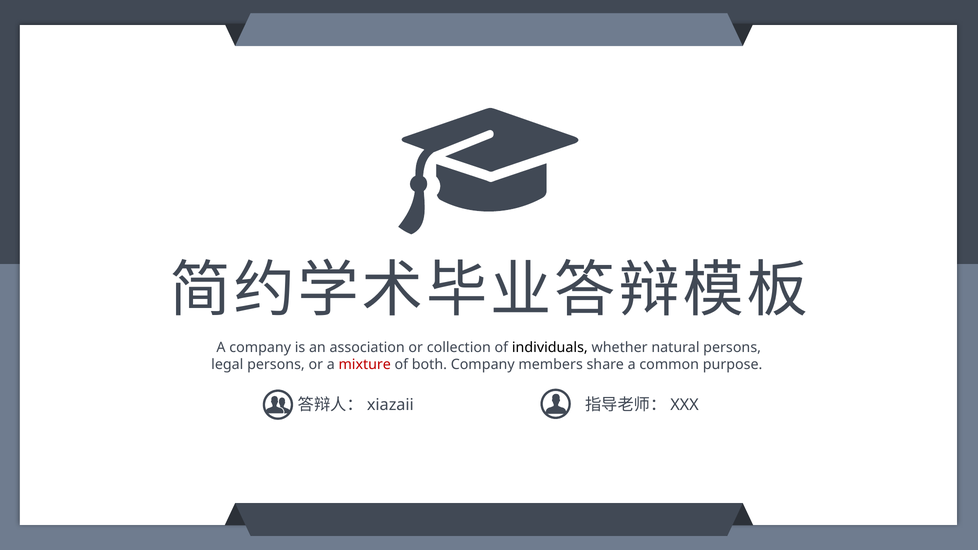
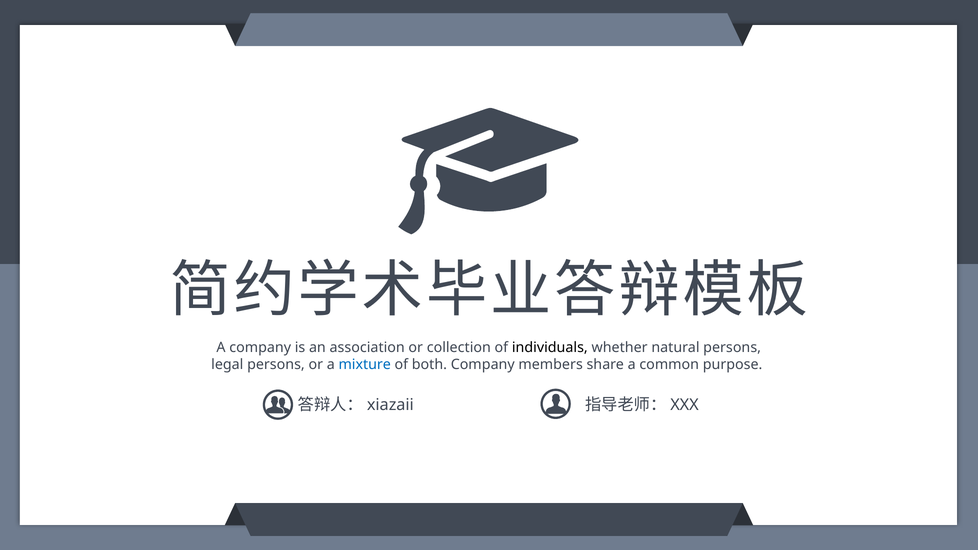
mixture colour: red -> blue
